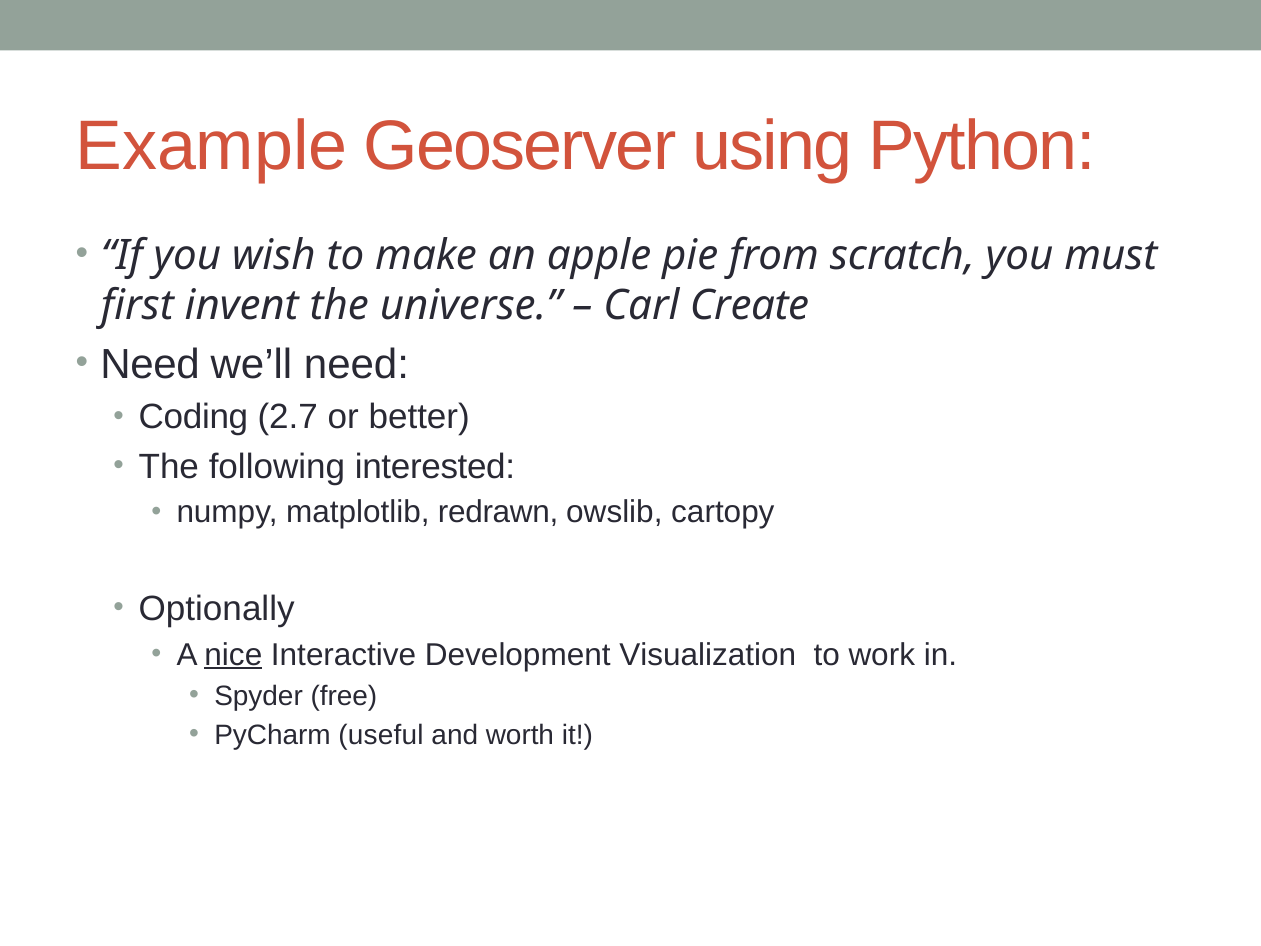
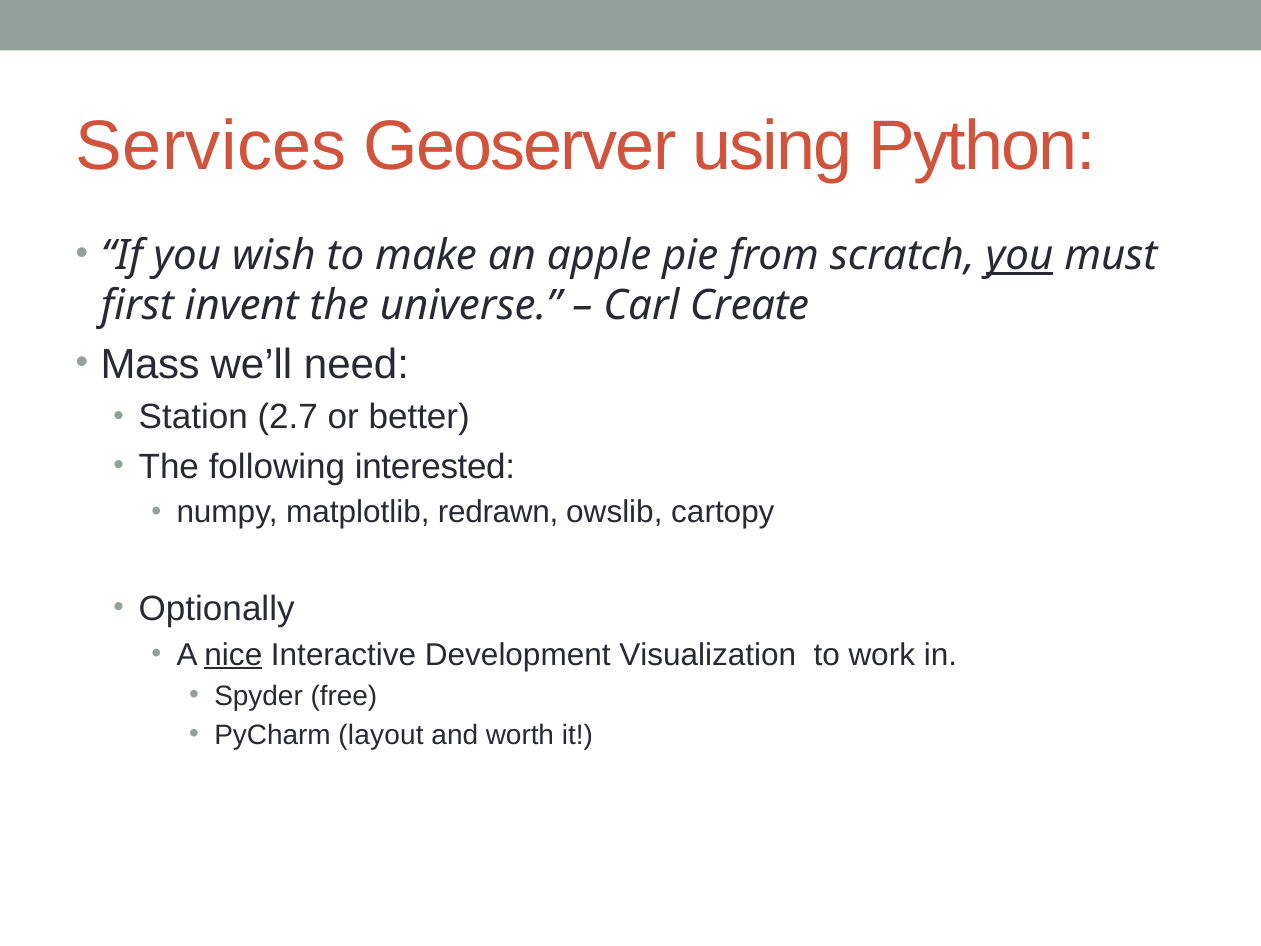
Example: Example -> Services
you at (1020, 255) underline: none -> present
Need at (150, 364): Need -> Mass
Coding: Coding -> Station
useful: useful -> layout
